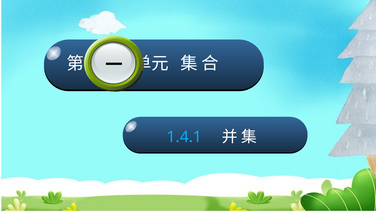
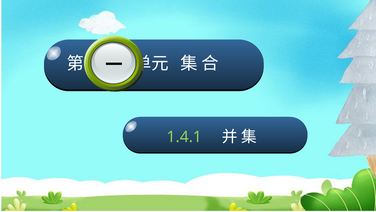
1.4.1 colour: light blue -> light green
